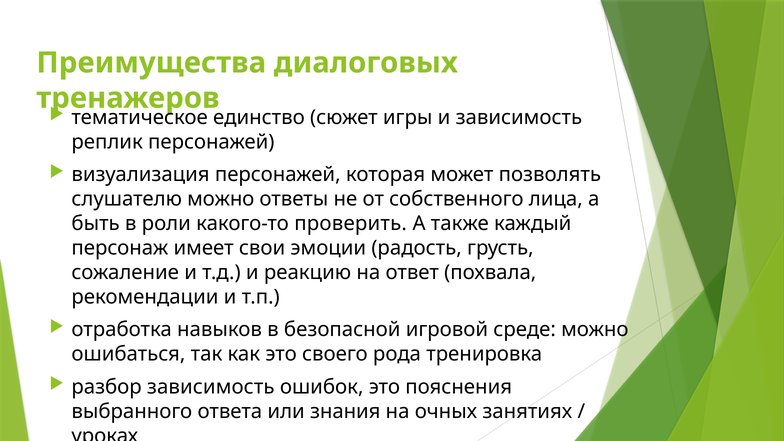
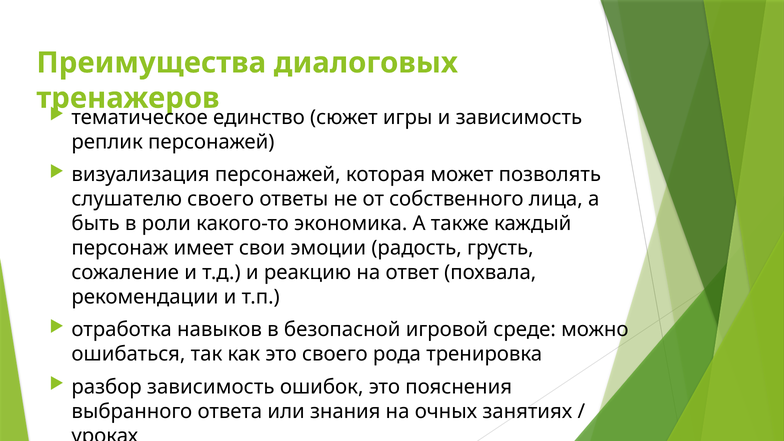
слушателю можно: можно -> своего
проверить: проверить -> экономика
